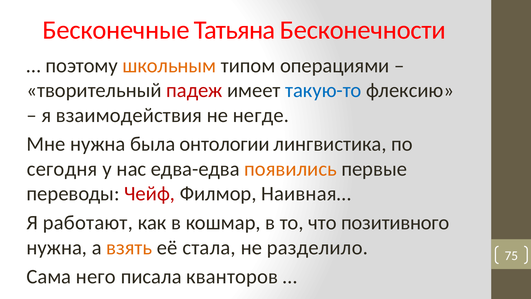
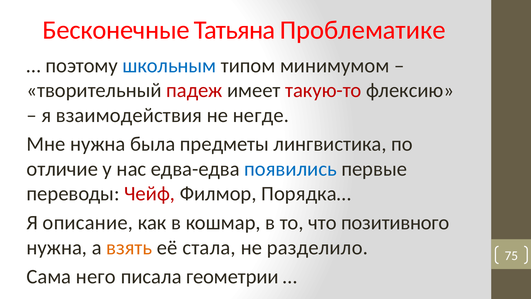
Бесконечности: Бесконечности -> Проблематике
школьным colour: orange -> blue
операциями: операциями -> минимумом
такую-то colour: blue -> red
онтологии: онтологии -> предметы
сегодня: сегодня -> отличие
появились colour: orange -> blue
Наивная…: Наивная… -> Порядка…
работают: работают -> описание
кванторов: кванторов -> геометрии
